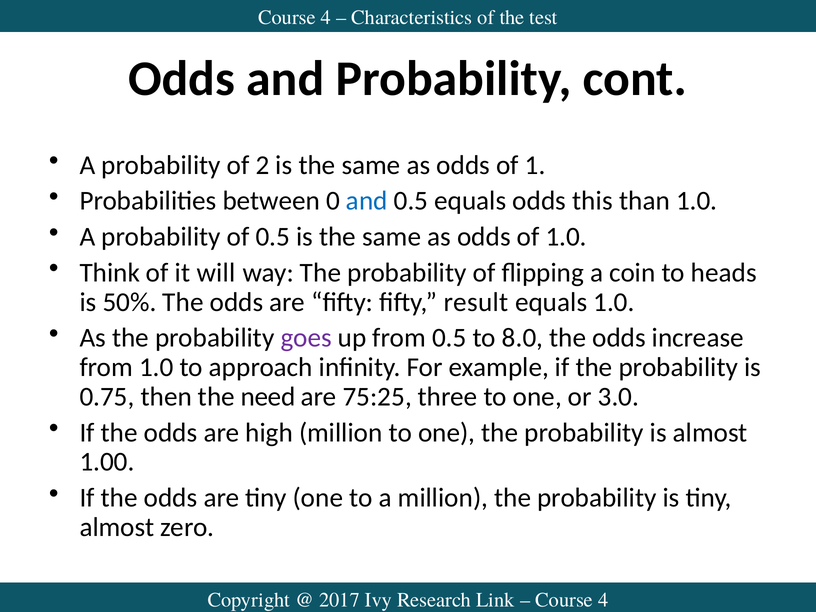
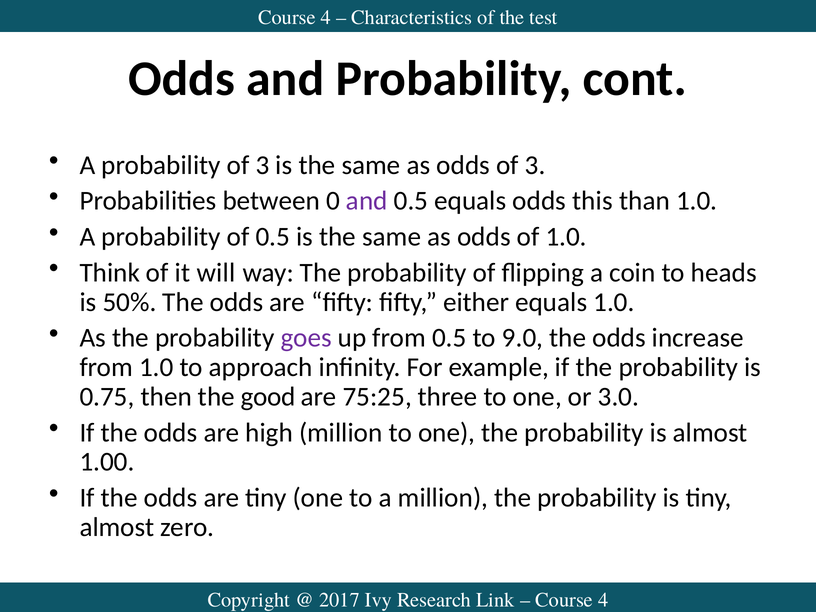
probability of 2: 2 -> 3
odds of 1: 1 -> 3
and at (367, 201) colour: blue -> purple
result: result -> either
8.0: 8.0 -> 9.0
need: need -> good
